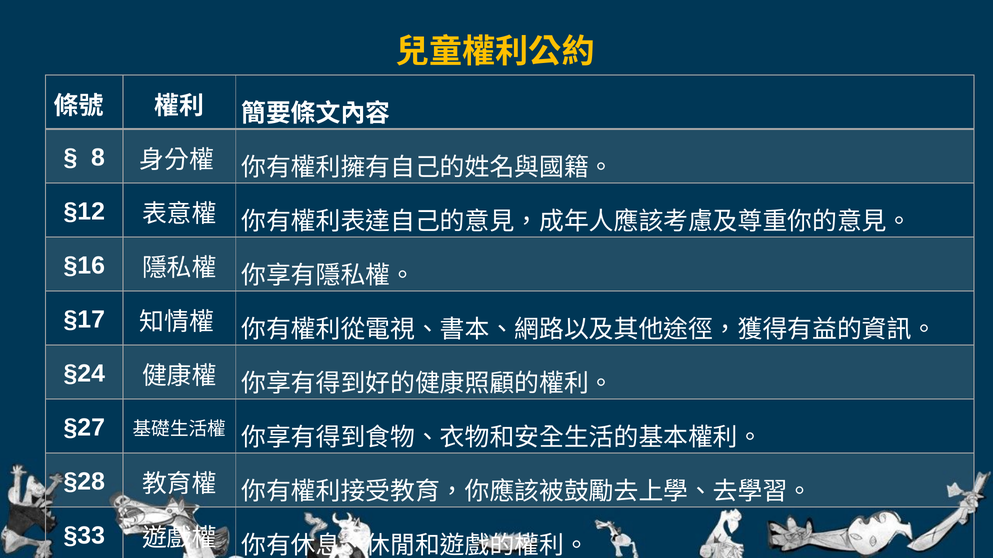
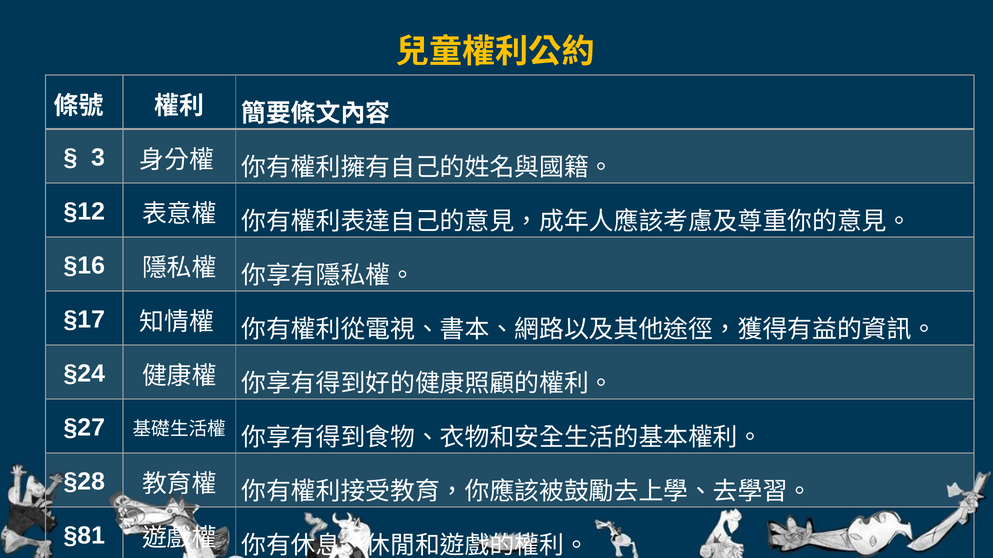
8: 8 -> 3
§33: §33 -> §81
